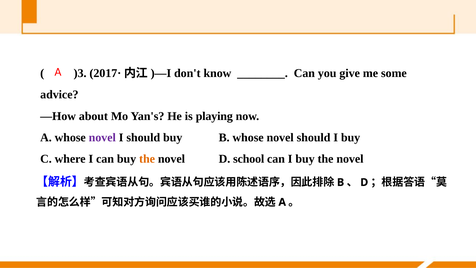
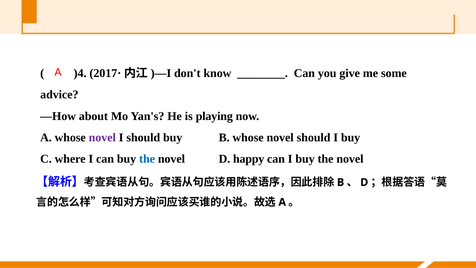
)3: )3 -> )4
the at (147, 159) colour: orange -> blue
school: school -> happy
